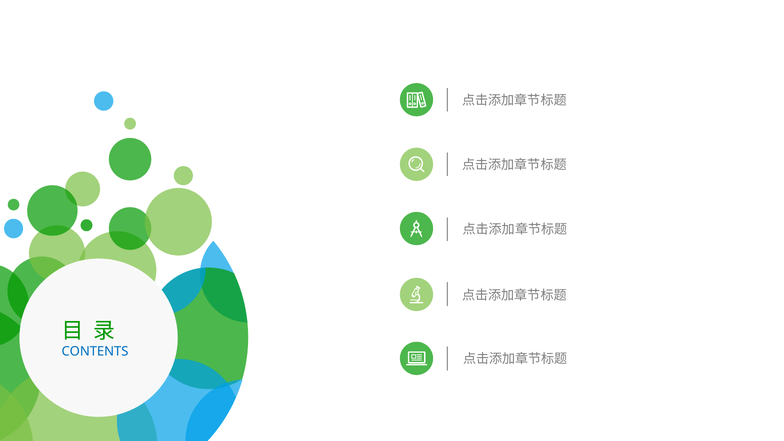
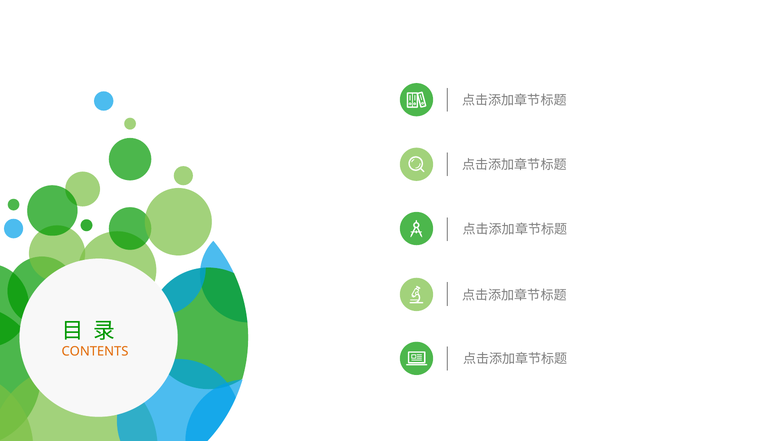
CONTENTS colour: blue -> orange
